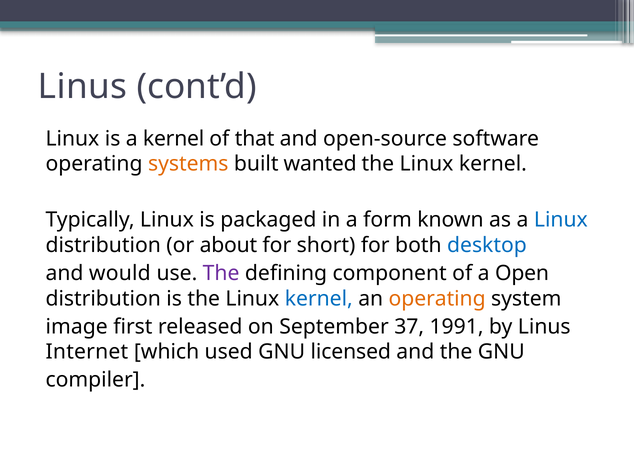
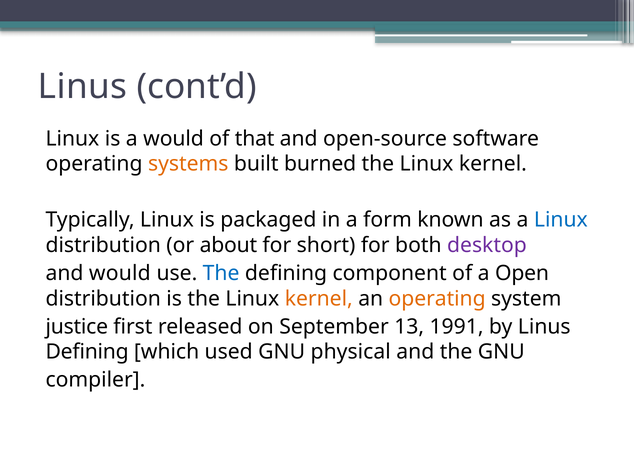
a kernel: kernel -> would
wanted: wanted -> burned
desktop colour: blue -> purple
The at (221, 274) colour: purple -> blue
kernel at (319, 299) colour: blue -> orange
image: image -> justice
37: 37 -> 13
Internet at (87, 352): Internet -> Defining
licensed: licensed -> physical
